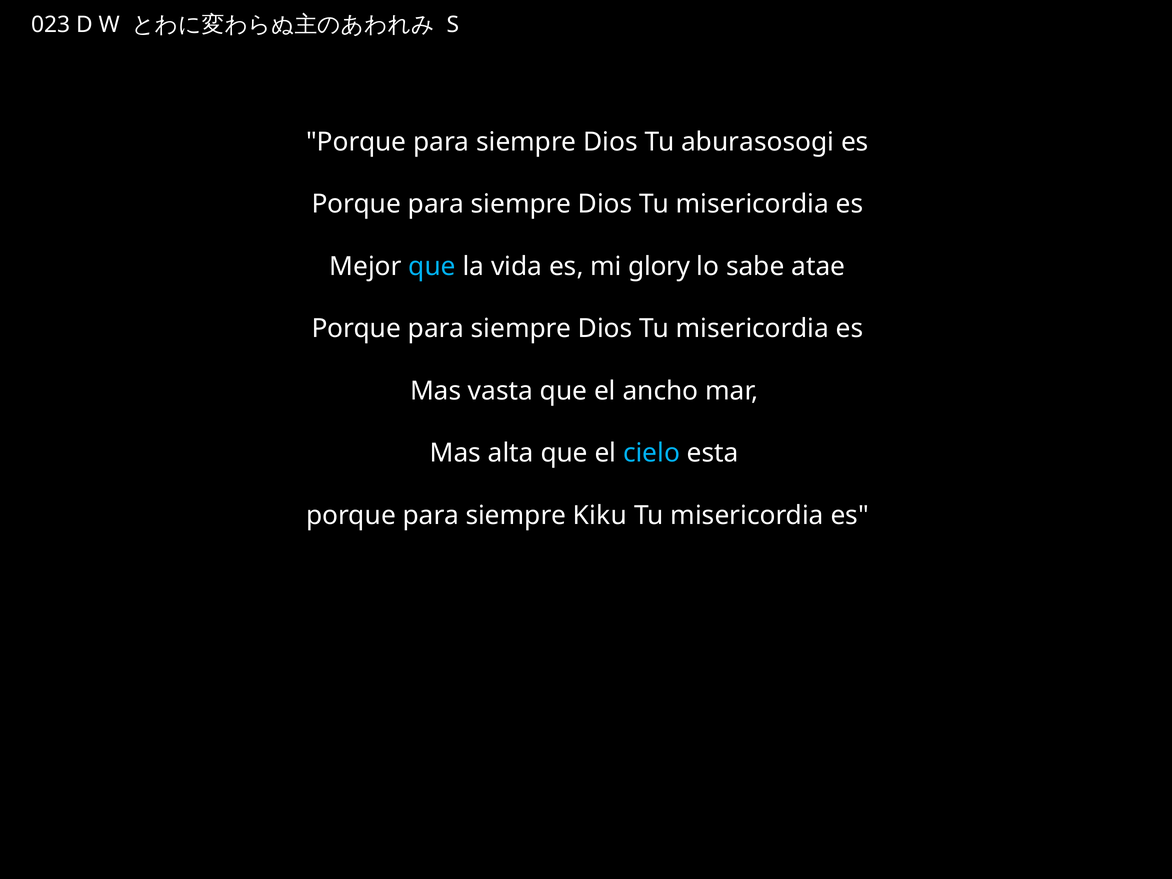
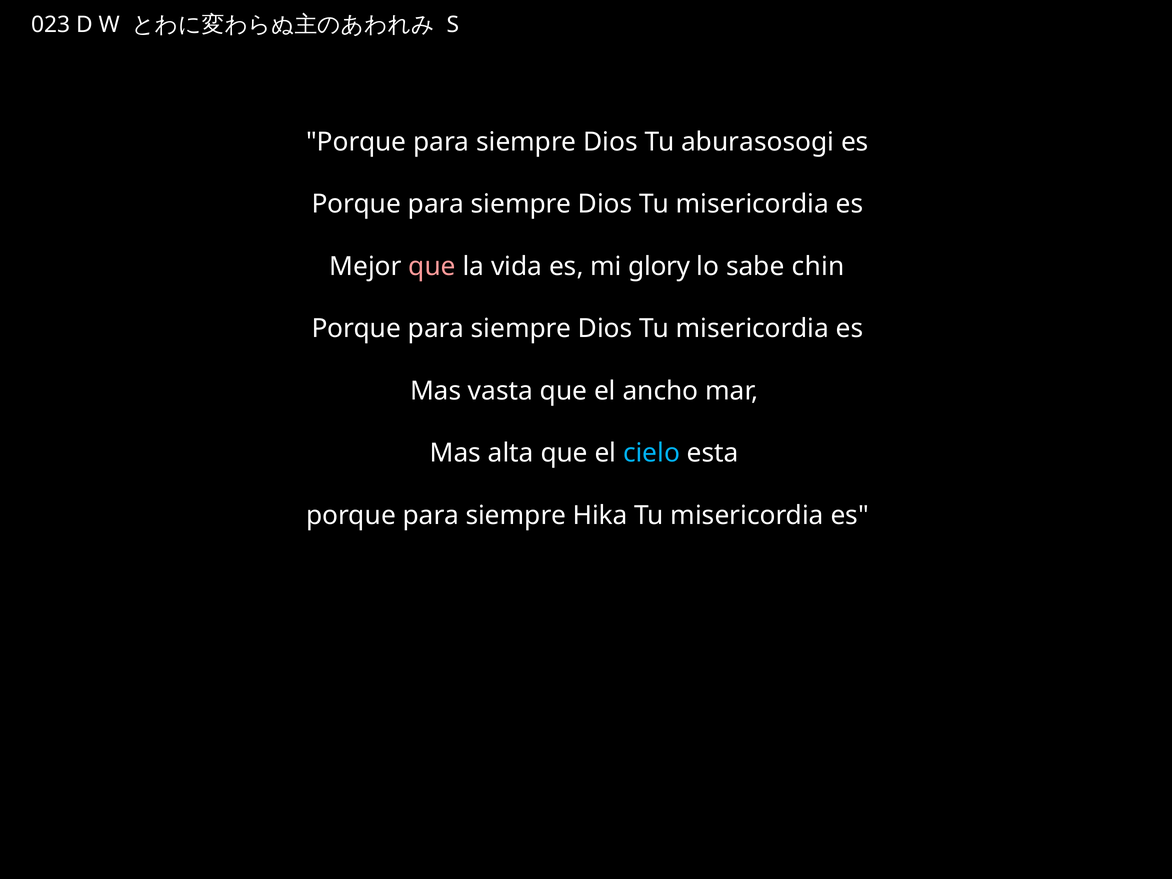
que at (432, 266) colour: light blue -> pink
atae: atae -> chin
Kiku: Kiku -> Hika
